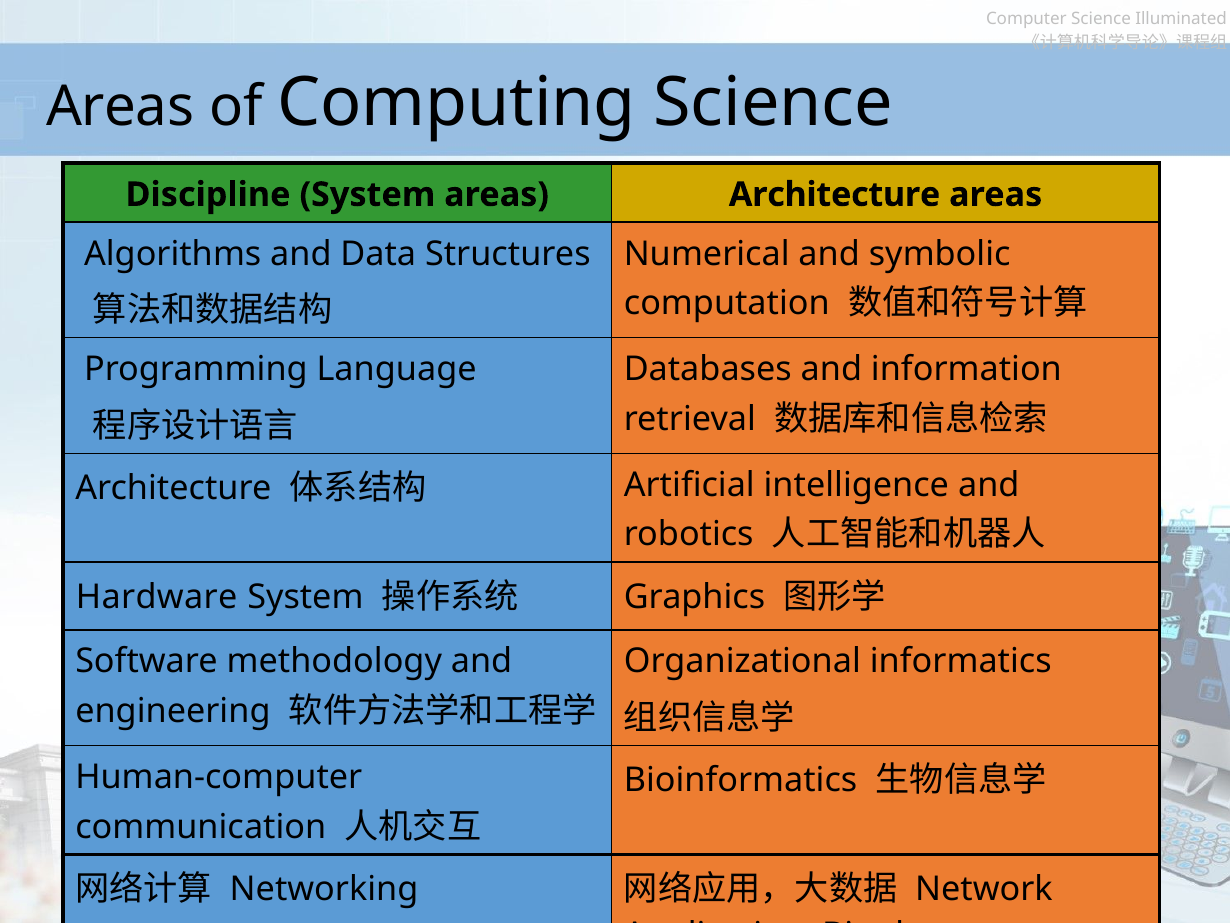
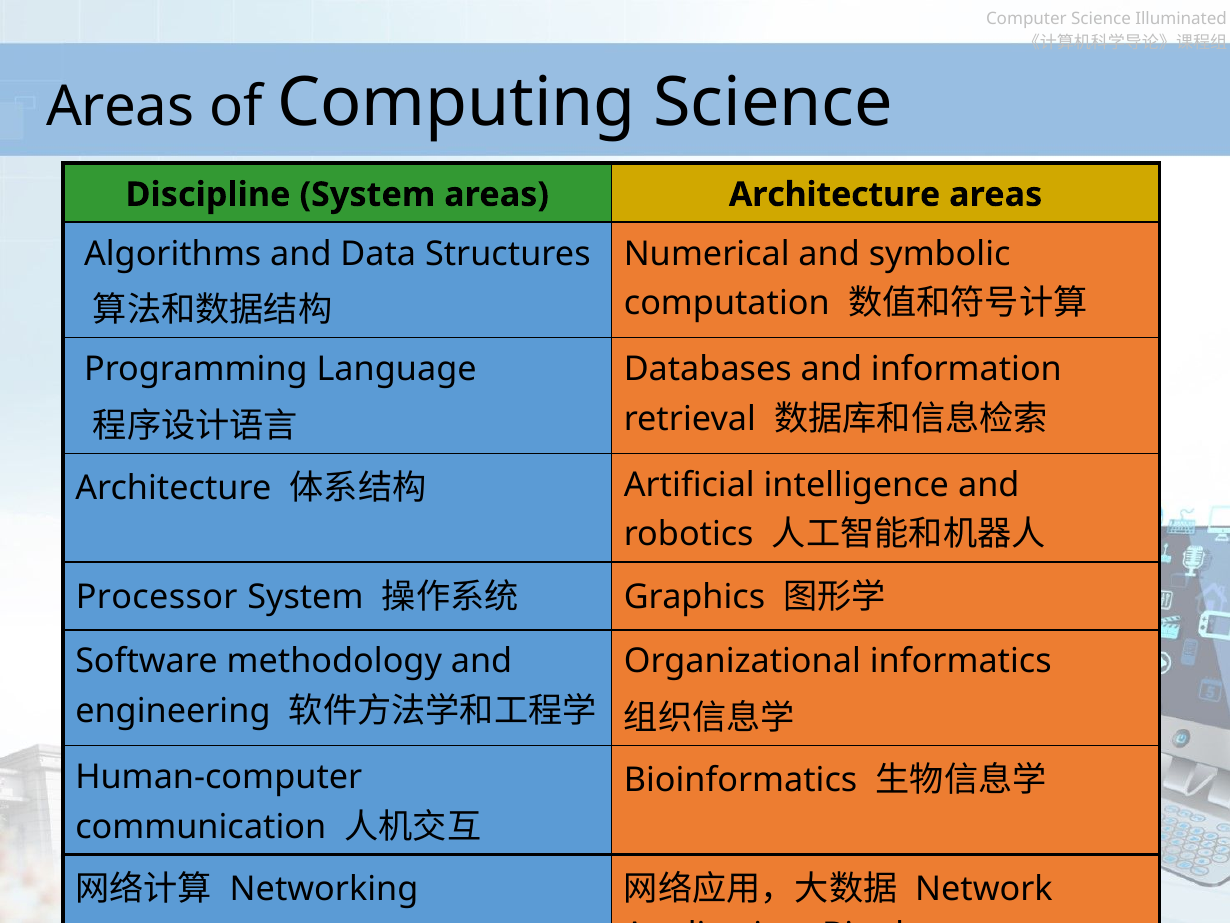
Hardware: Hardware -> Processor
